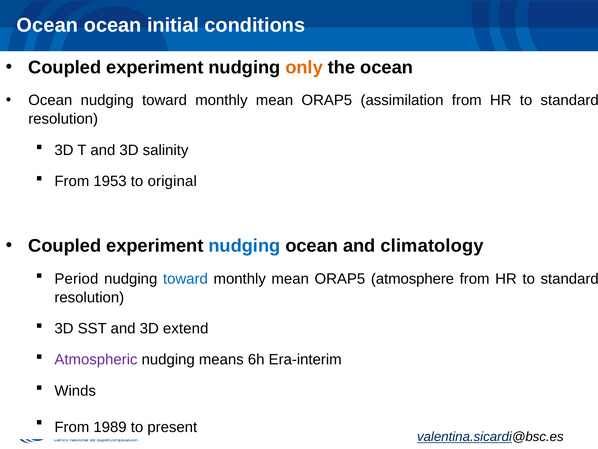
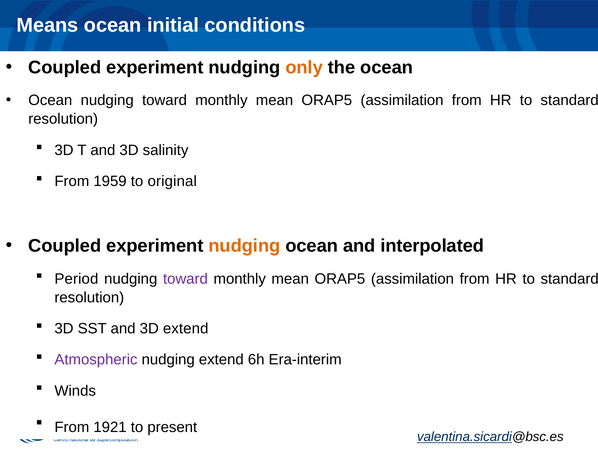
Ocean at (47, 25): Ocean -> Means
1953: 1953 -> 1959
nudging at (244, 246) colour: blue -> orange
climatology: climatology -> interpolated
toward at (185, 278) colour: blue -> purple
atmosphere at (413, 278): atmosphere -> assimilation
nudging means: means -> extend
1989: 1989 -> 1921
